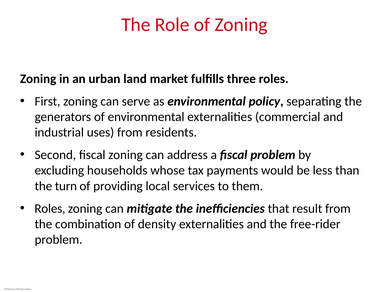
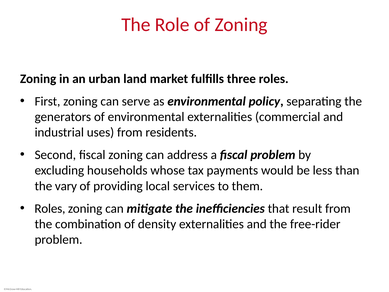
turn: turn -> vary
